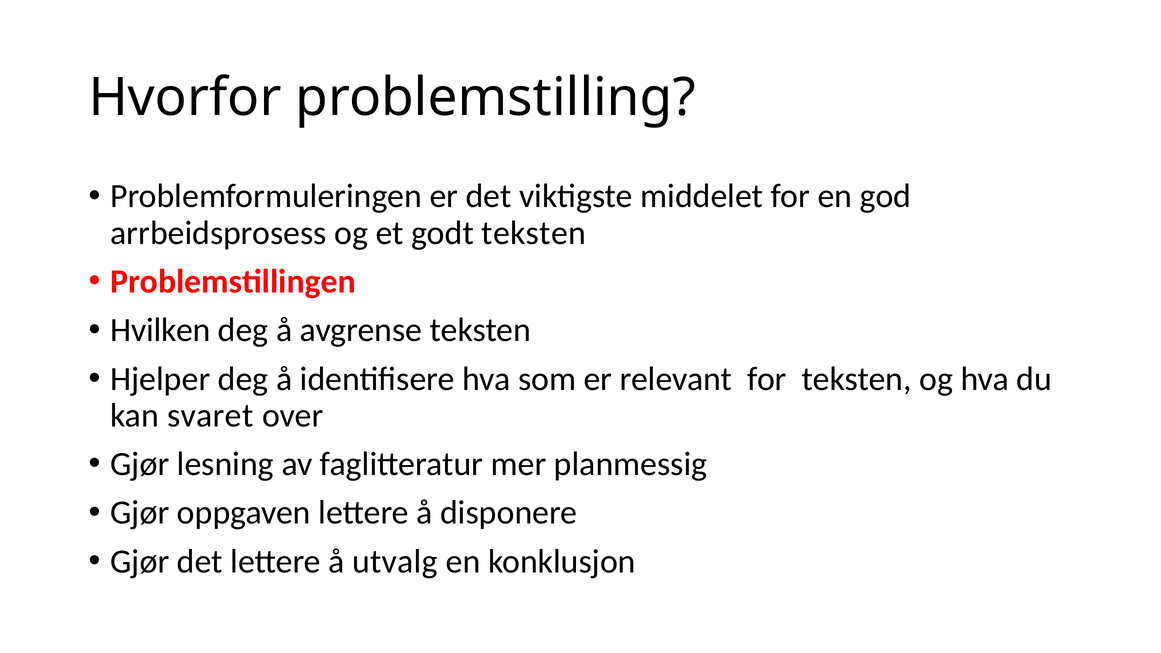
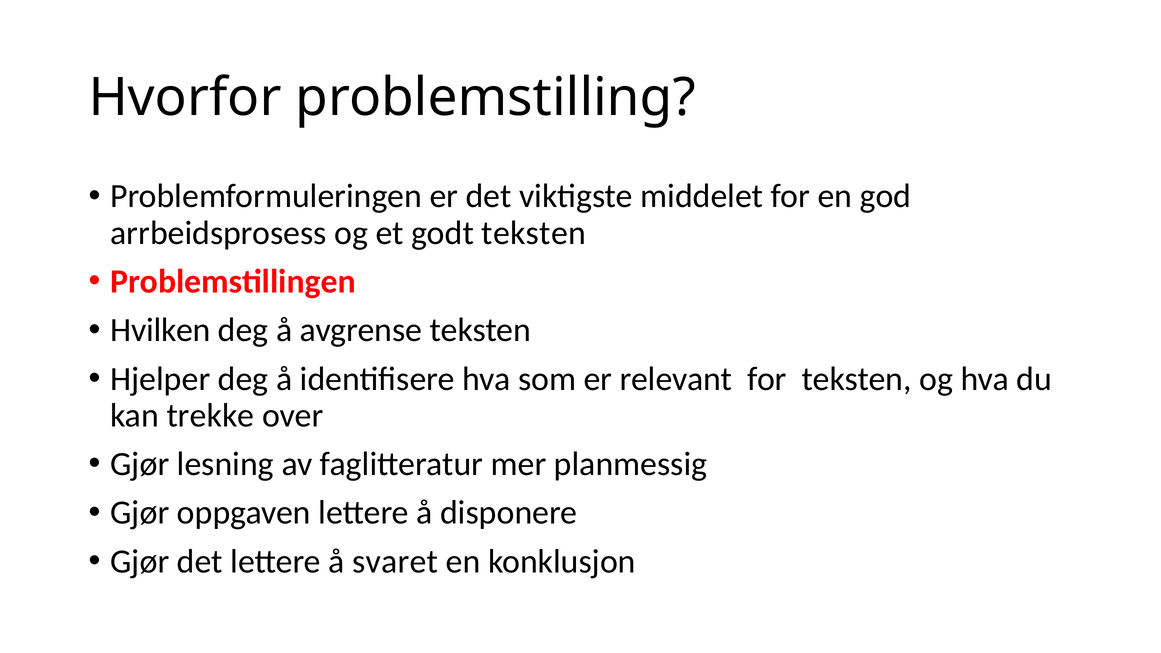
svaret: svaret -> trekke
utvalg: utvalg -> svaret
